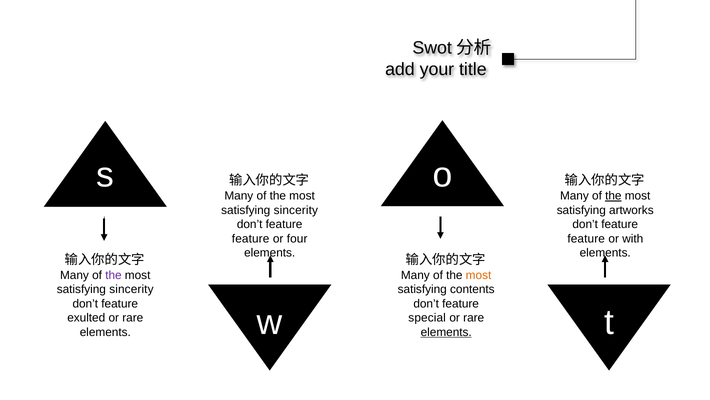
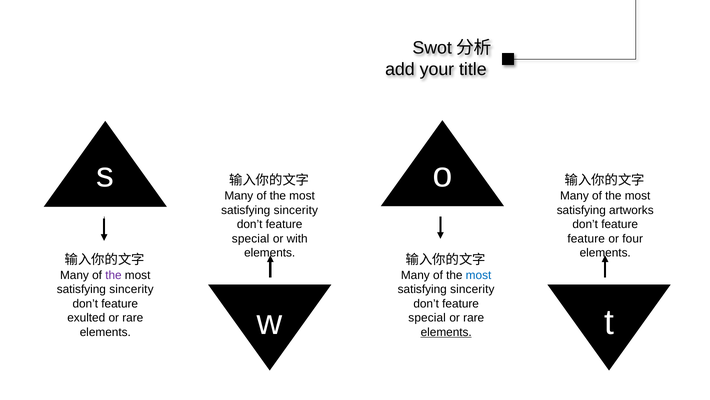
the at (613, 196) underline: present -> none
feature at (251, 238): feature -> special
four: four -> with
with: with -> four
most at (479, 275) colour: orange -> blue
contents at (472, 289): contents -> sincerity
